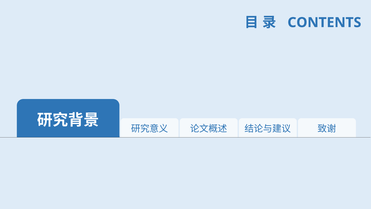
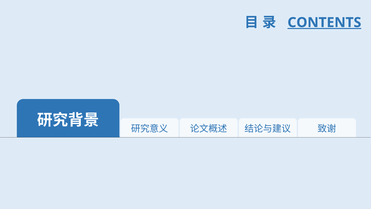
CONTENTS underline: none -> present
